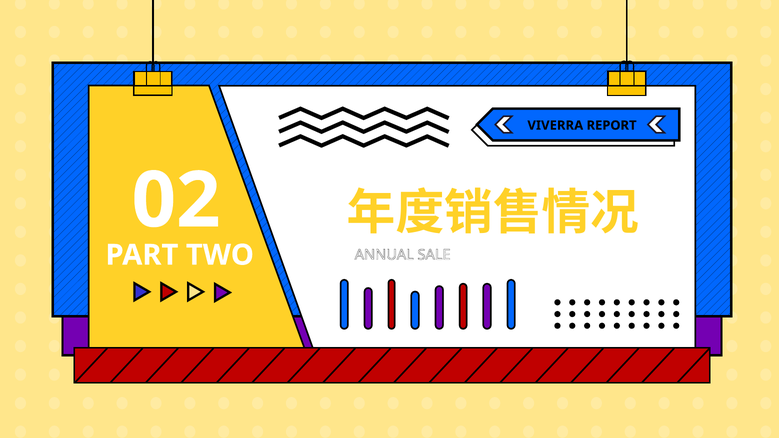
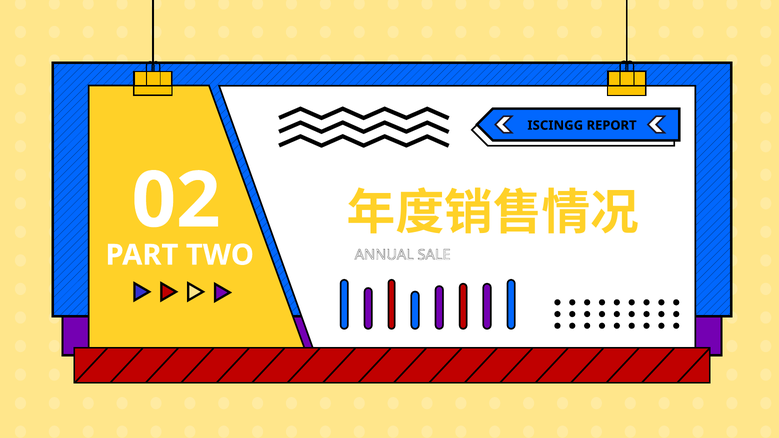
VIVERRA: VIVERRA -> ISCINGG
